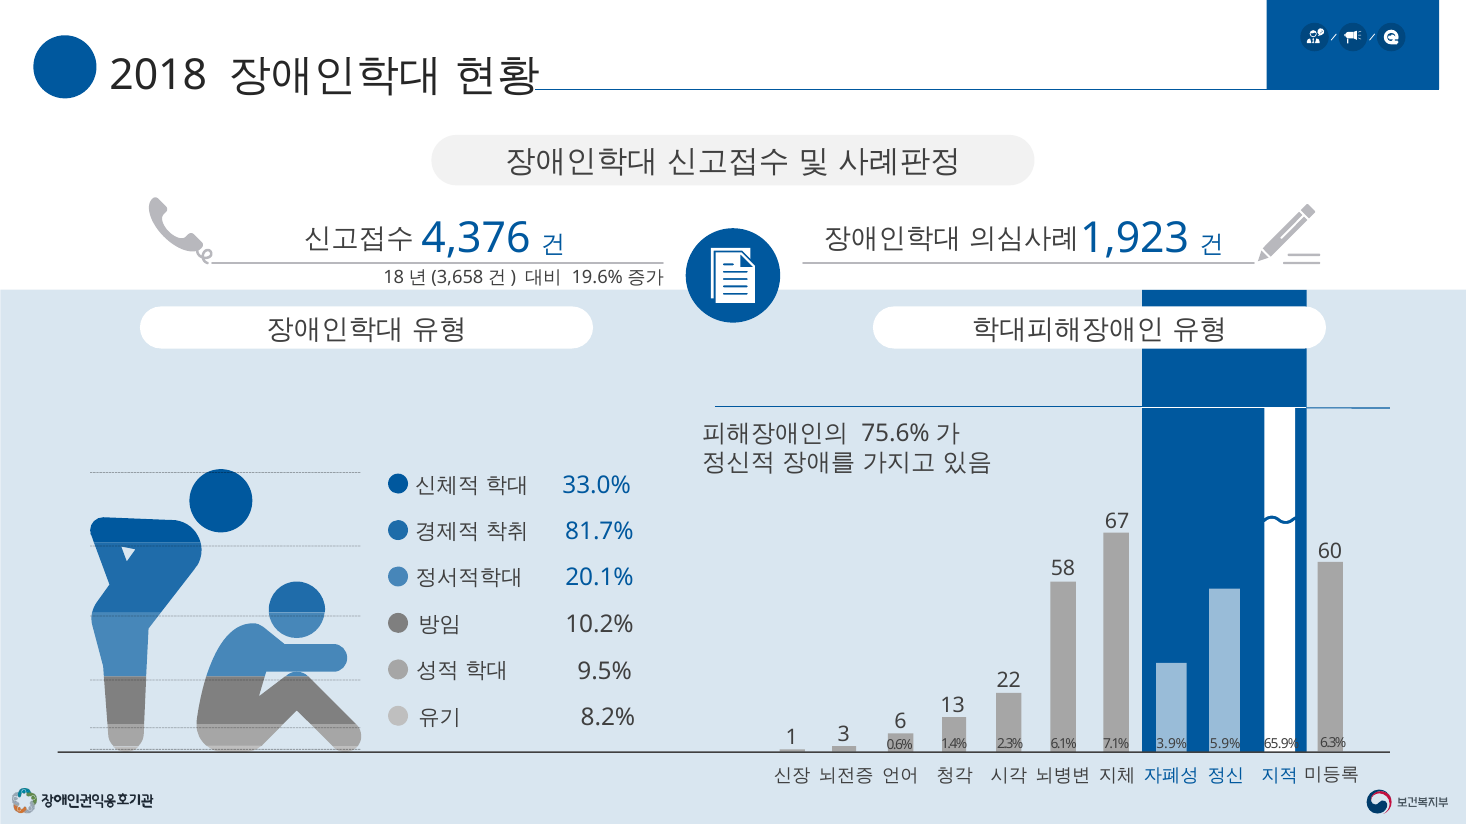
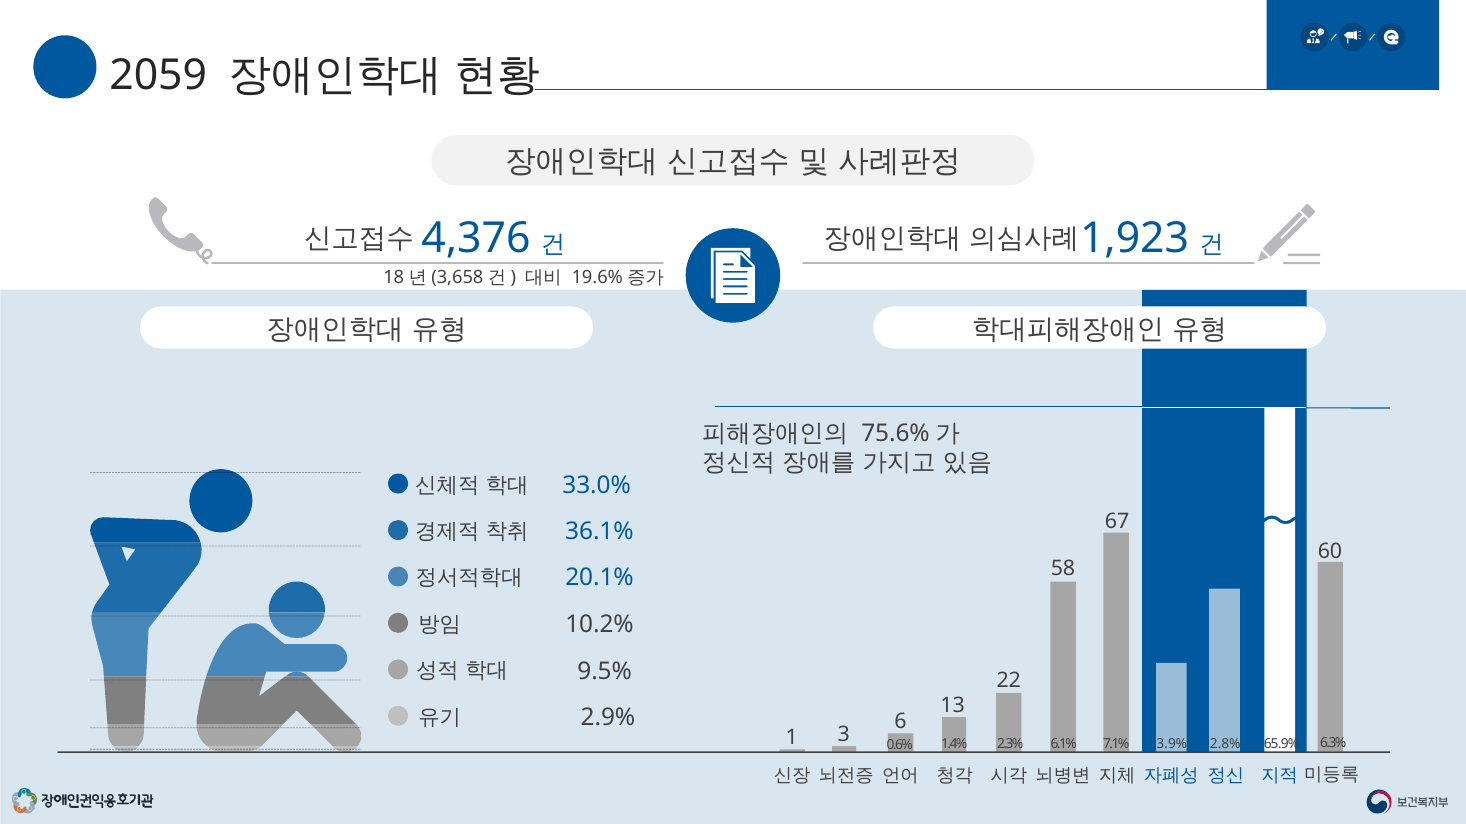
2018: 2018 -> 2059
81.7%: 81.7% -> 36.1%
8.2%: 8.2% -> 2.9%
5.9%: 5.9% -> 2.8%
